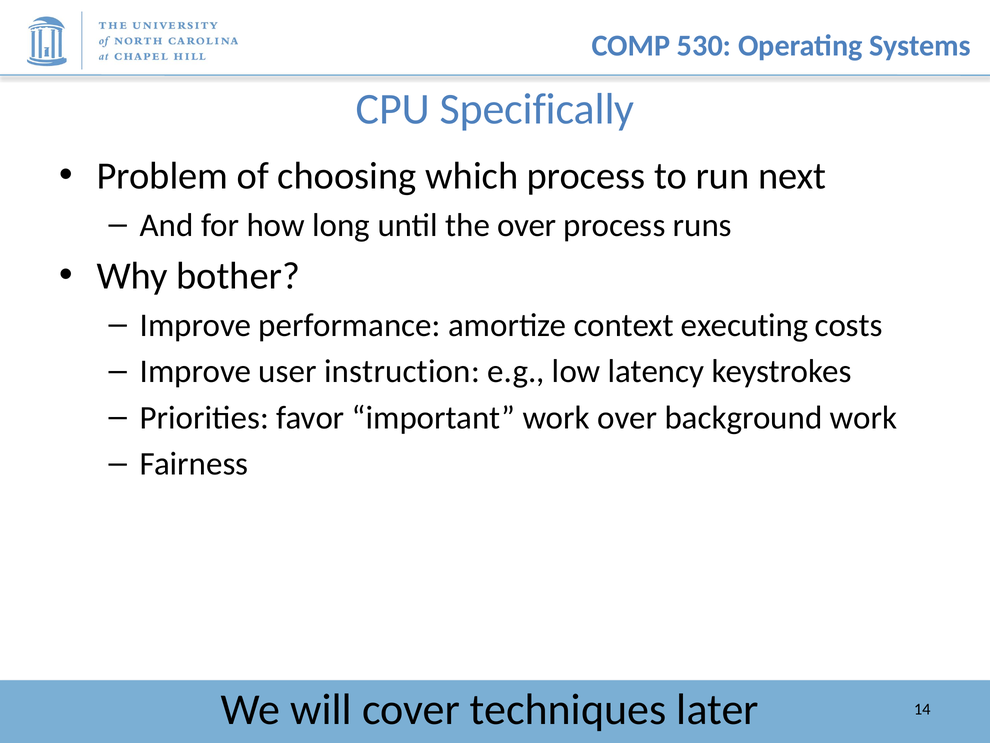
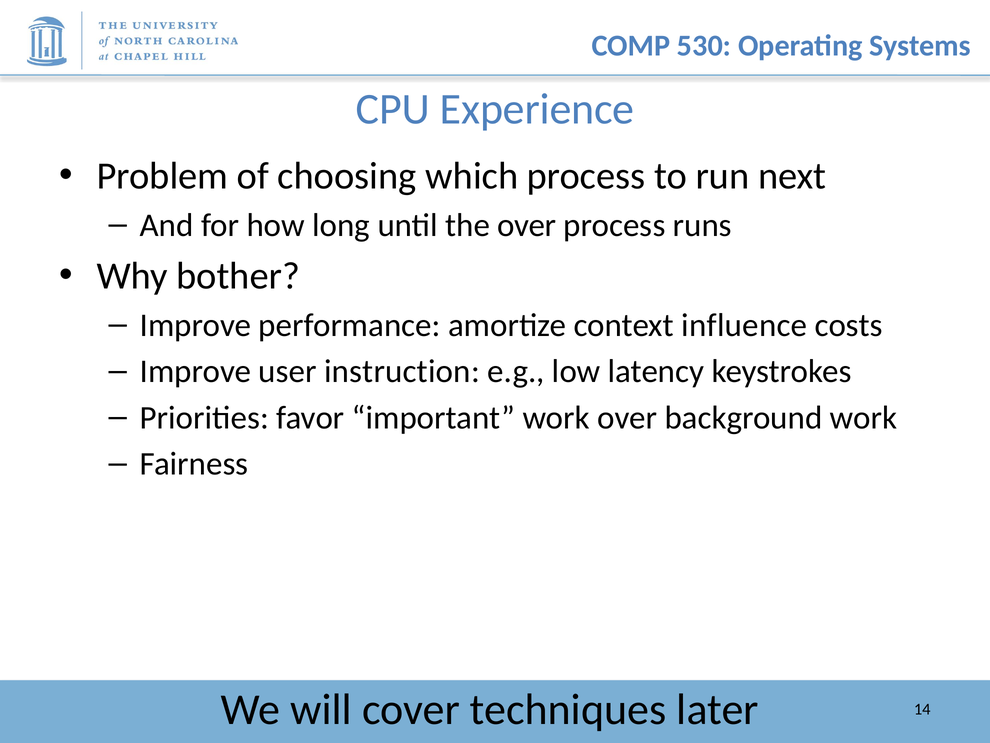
Specifically: Specifically -> Experience
executing: executing -> influence
